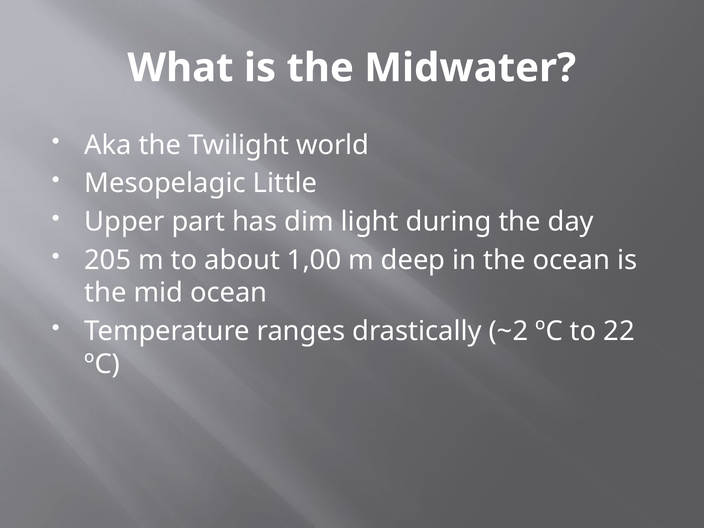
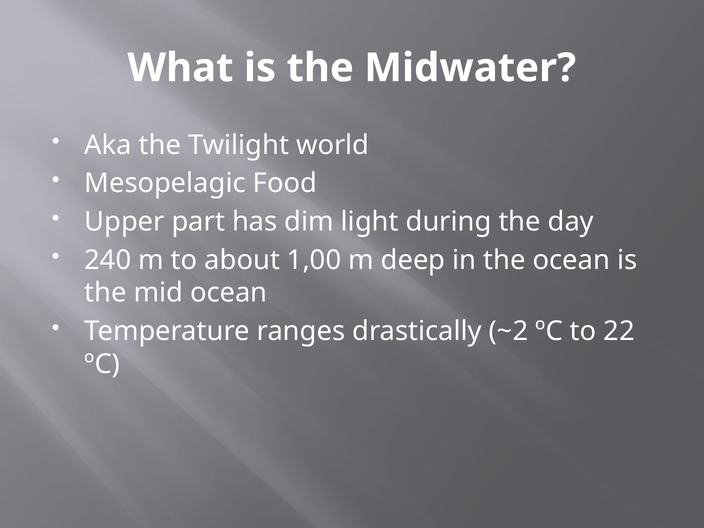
Little: Little -> Food
205: 205 -> 240
